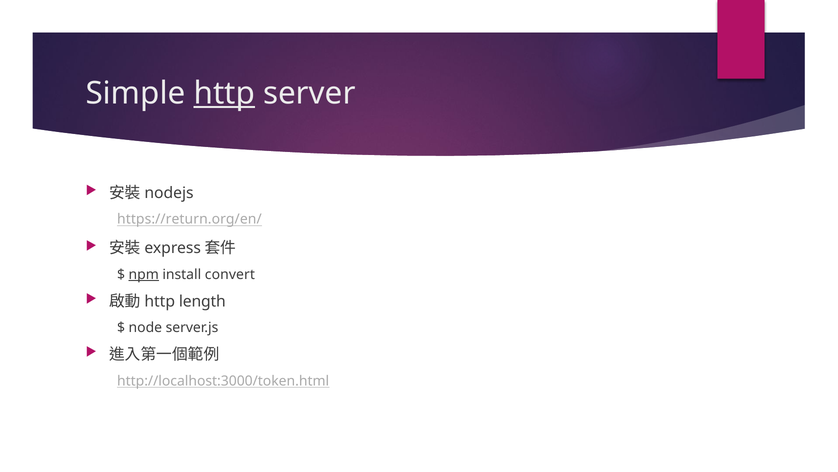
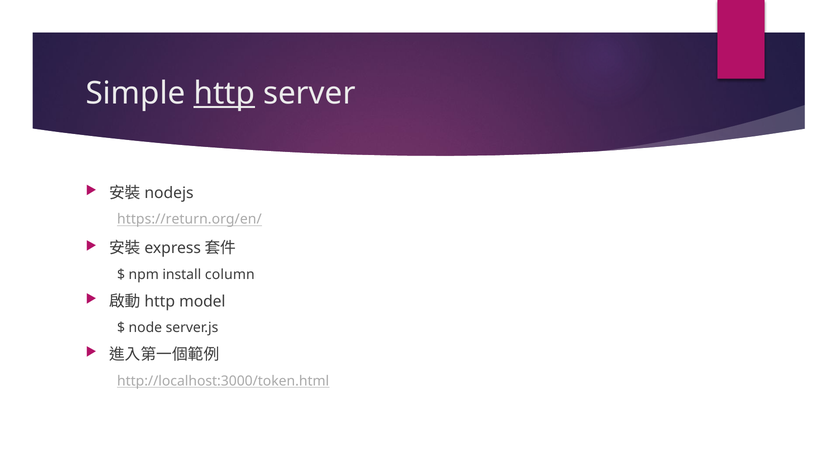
npm underline: present -> none
convert: convert -> column
length: length -> model
